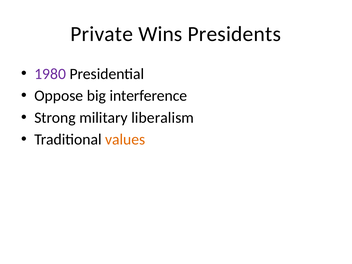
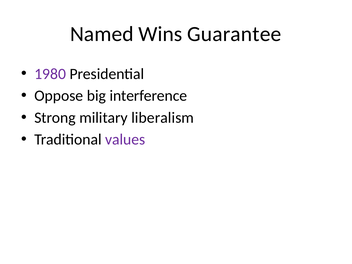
Private: Private -> Named
Presidents: Presidents -> Guarantee
values colour: orange -> purple
